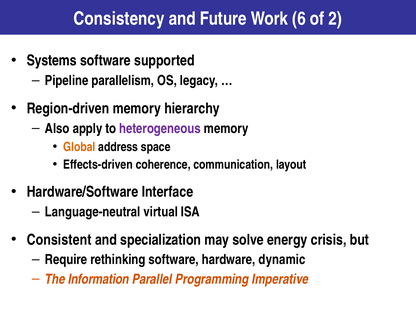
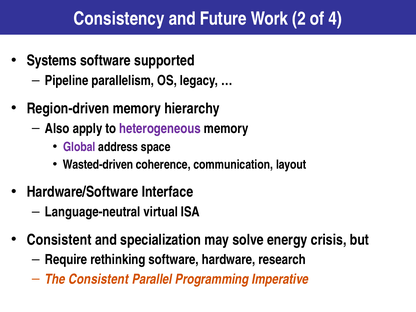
6: 6 -> 2
2: 2 -> 4
Global colour: orange -> purple
Effects-driven: Effects-driven -> Wasted-driven
dynamic: dynamic -> research
The Information: Information -> Consistent
